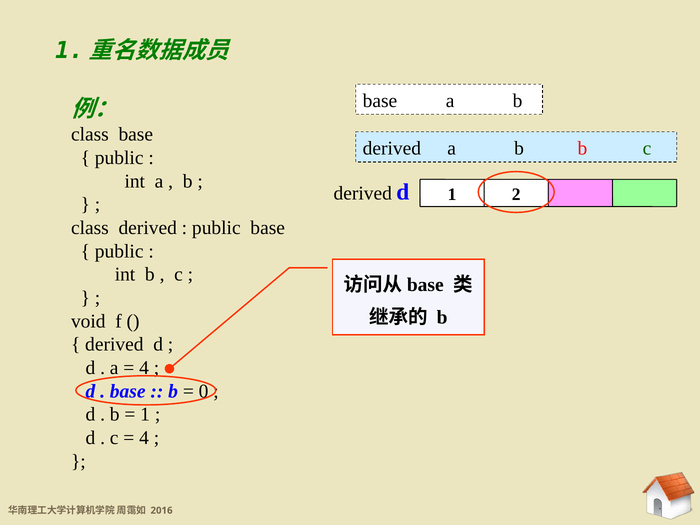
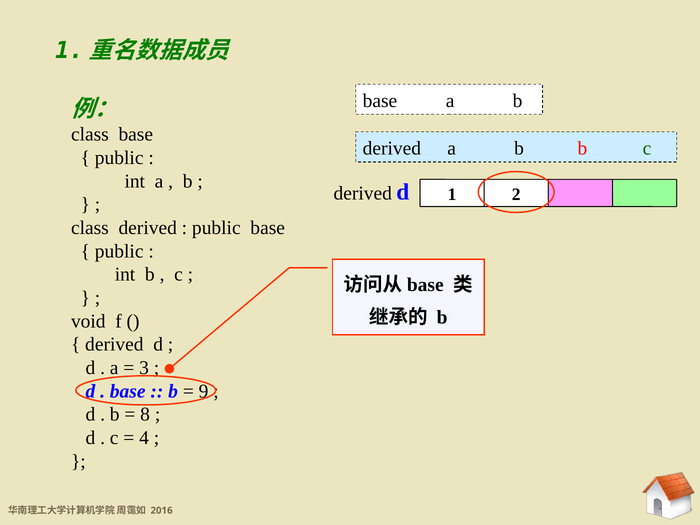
4 at (144, 368): 4 -> 3
0: 0 -> 9
1 at (145, 415): 1 -> 8
